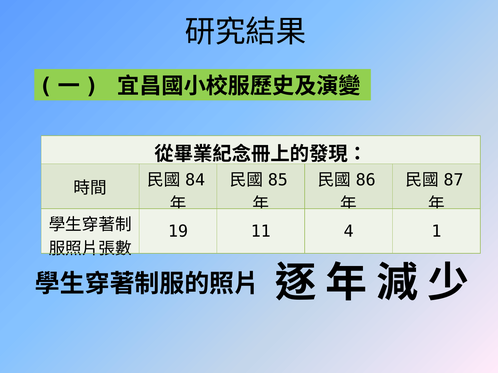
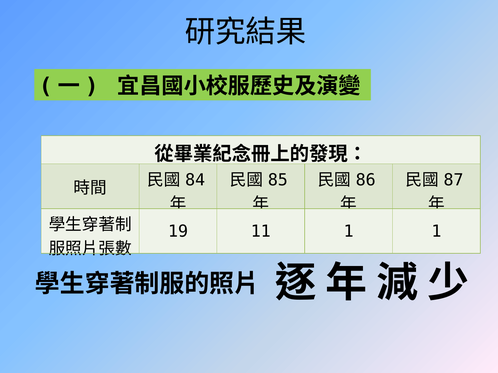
11 4: 4 -> 1
